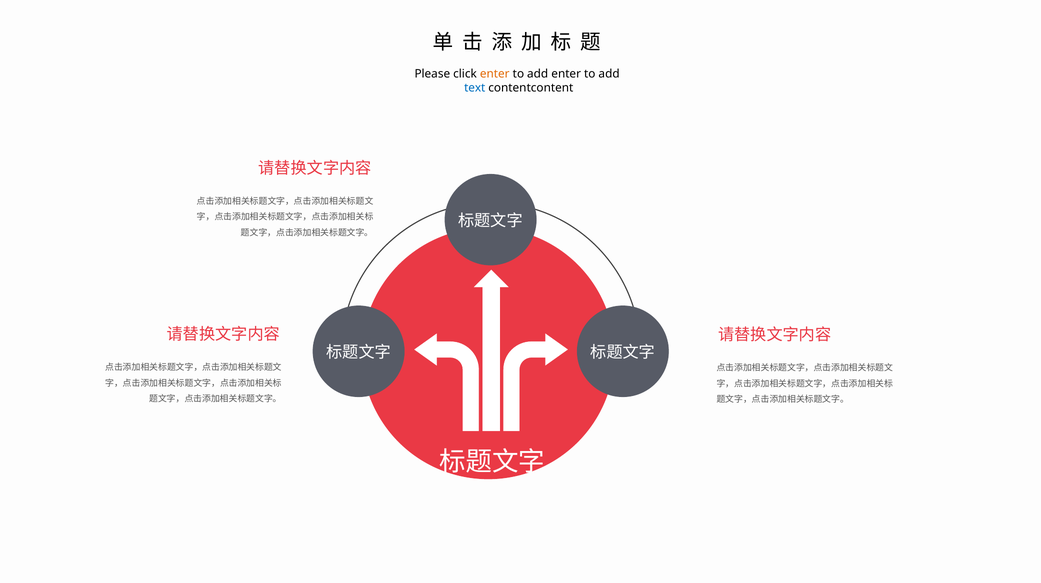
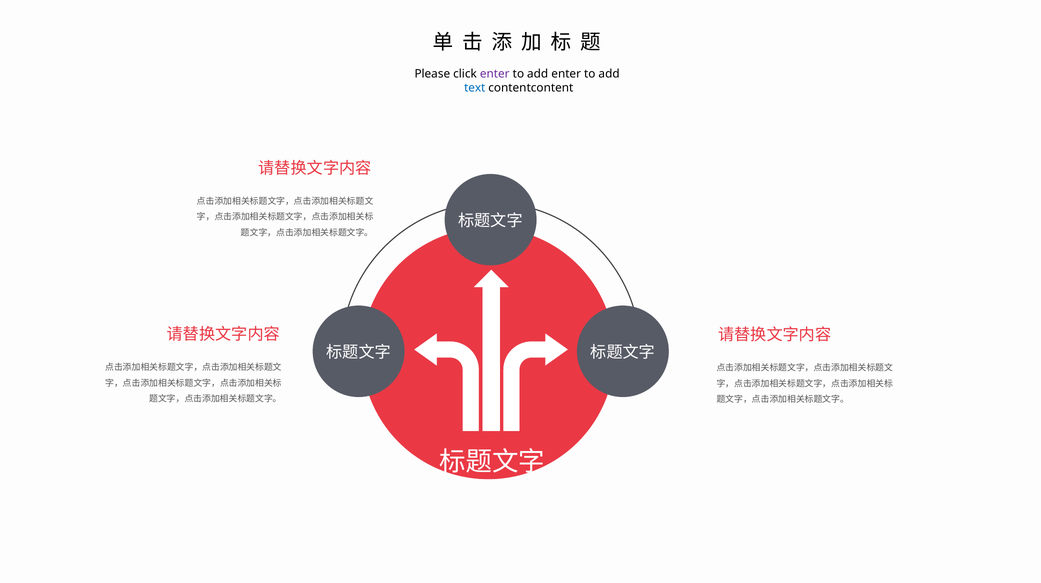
enter at (495, 74) colour: orange -> purple
